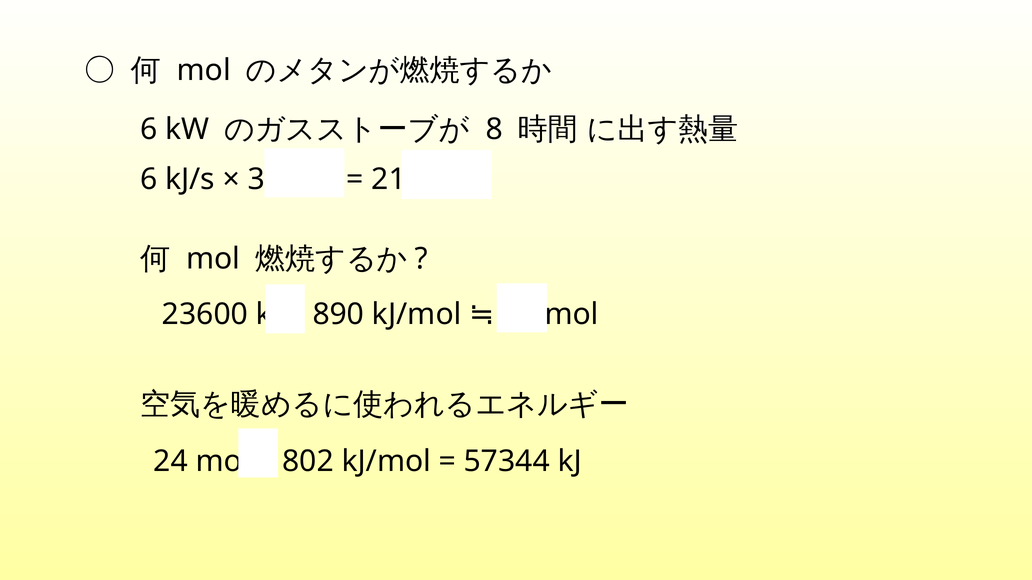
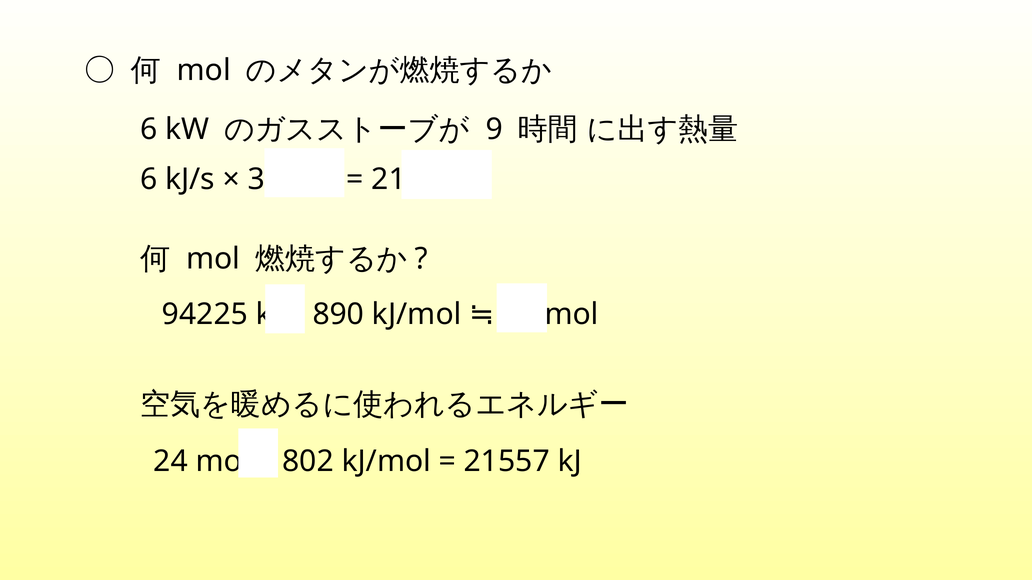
8: 8 -> 9
23600: 23600 -> 94225
57344: 57344 -> 21557
